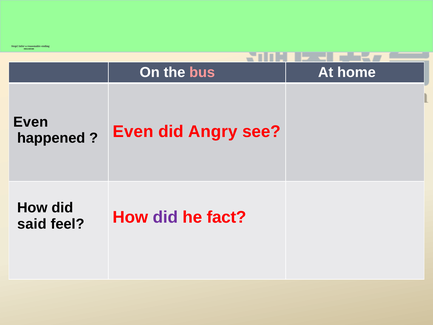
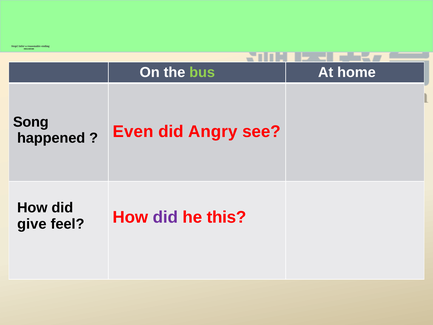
bus colour: pink -> light green
Even at (31, 122): Even -> Song
said: said -> give
fact: fact -> this
